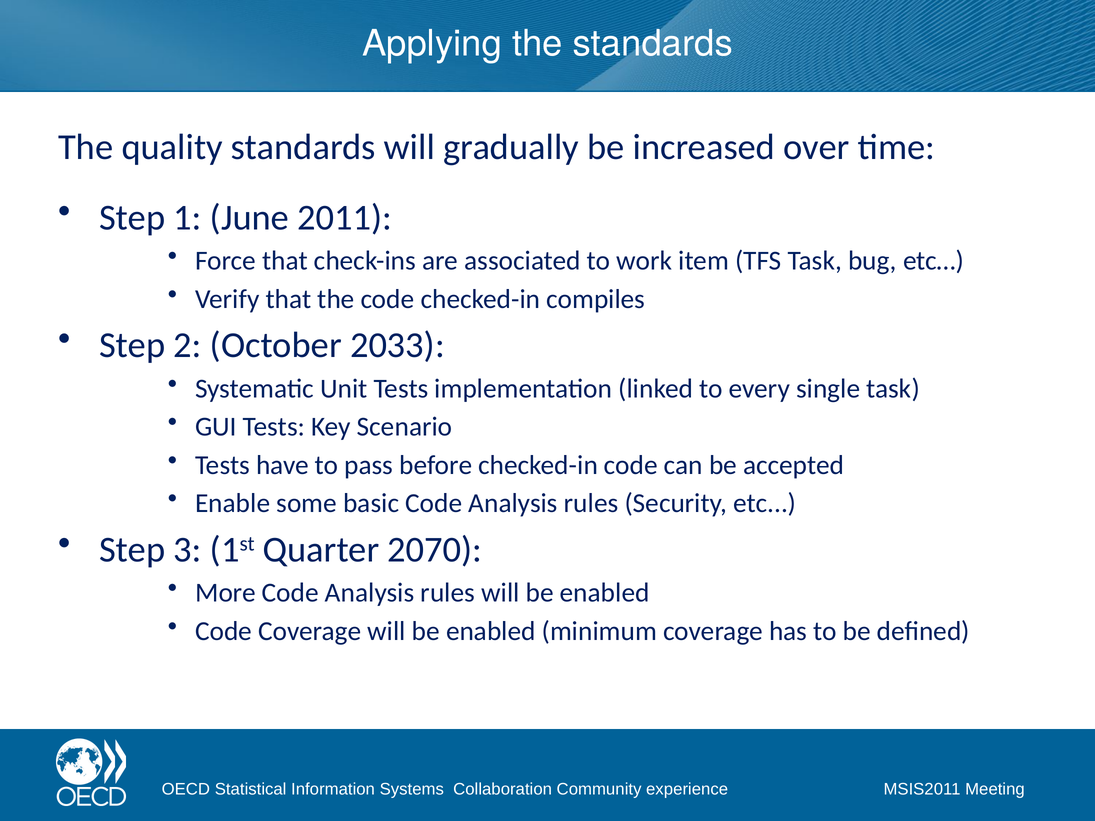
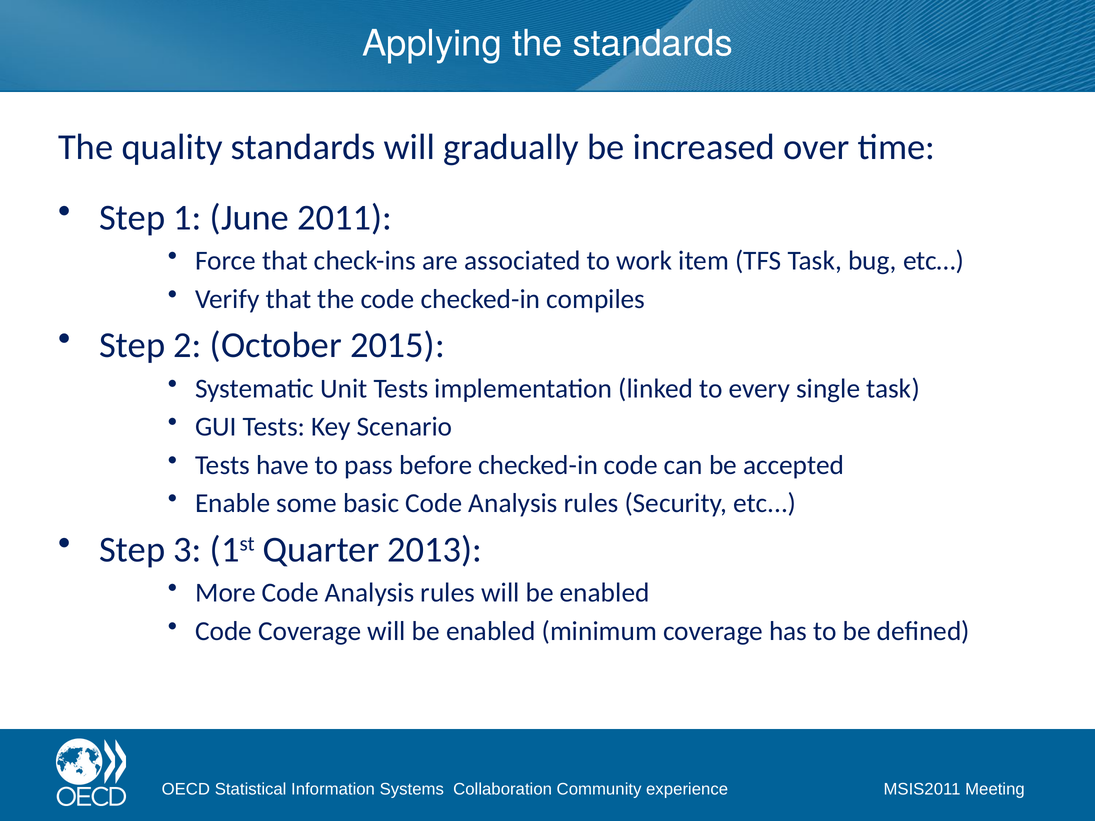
2033: 2033 -> 2015
2070: 2070 -> 2013
